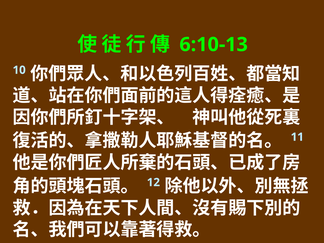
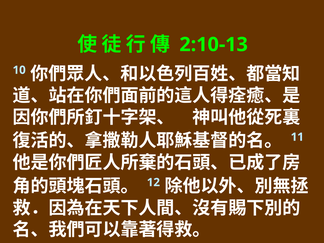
6:10-13: 6:10-13 -> 2:10-13
